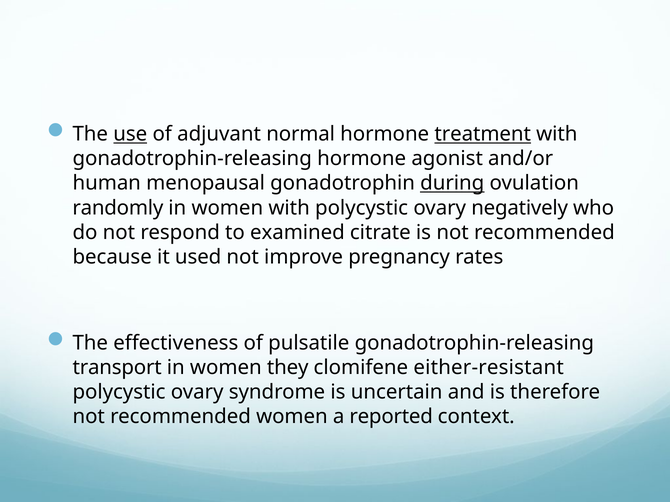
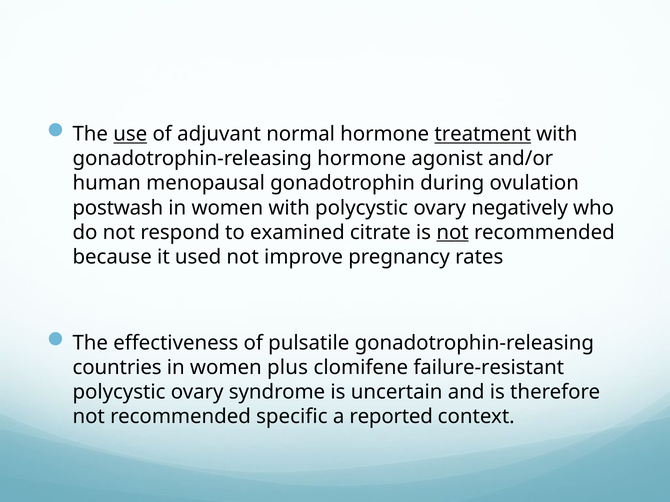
during underline: present -> none
randomly: randomly -> postwash
not at (453, 233) underline: none -> present
transport: transport -> countries
they: they -> plus
either-resistant: either-resistant -> failure-resistant
recommended women: women -> specific
